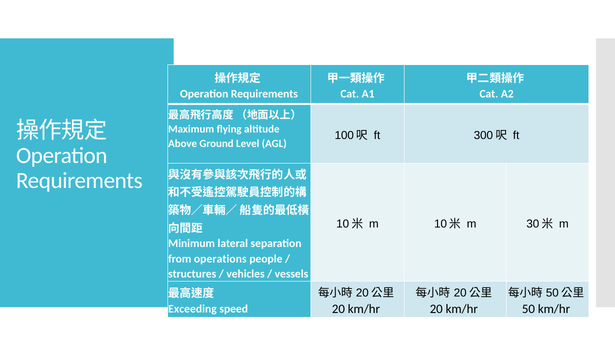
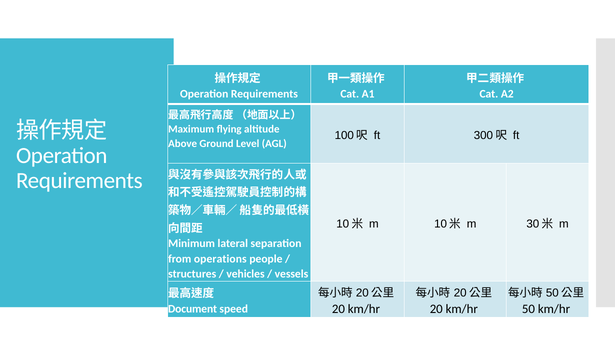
Exceeding: Exceeding -> Document
